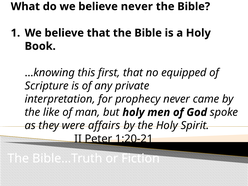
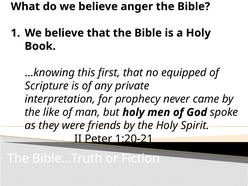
believe never: never -> anger
affairs: affairs -> friends
